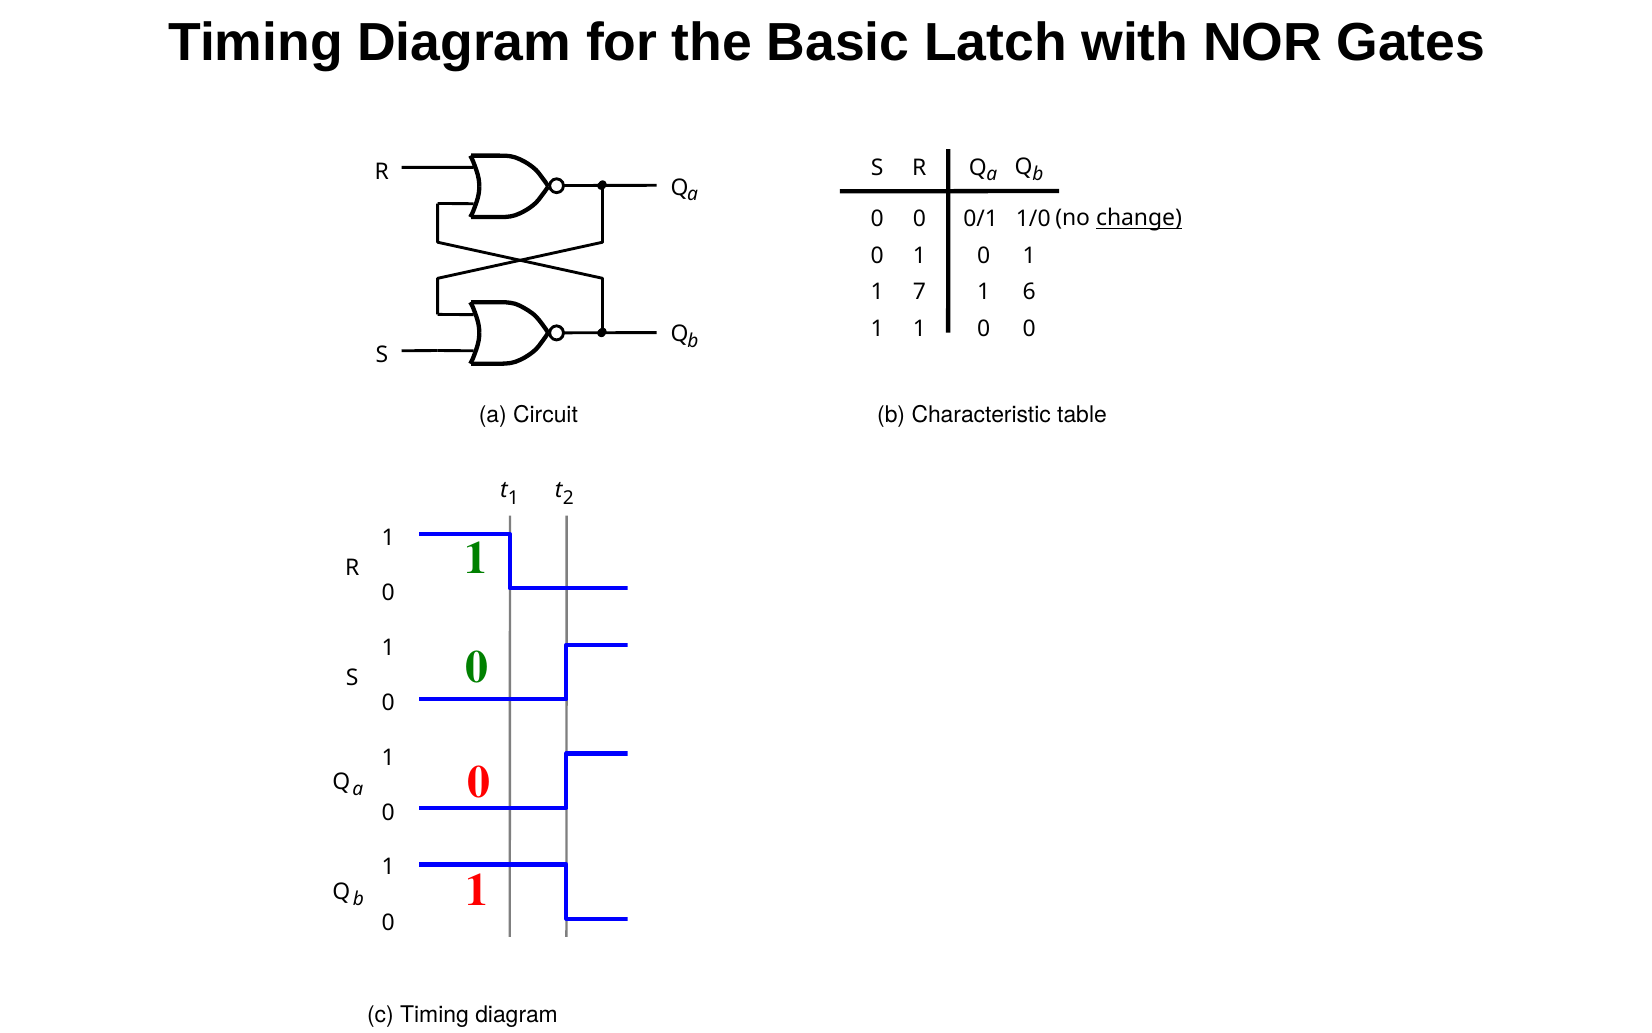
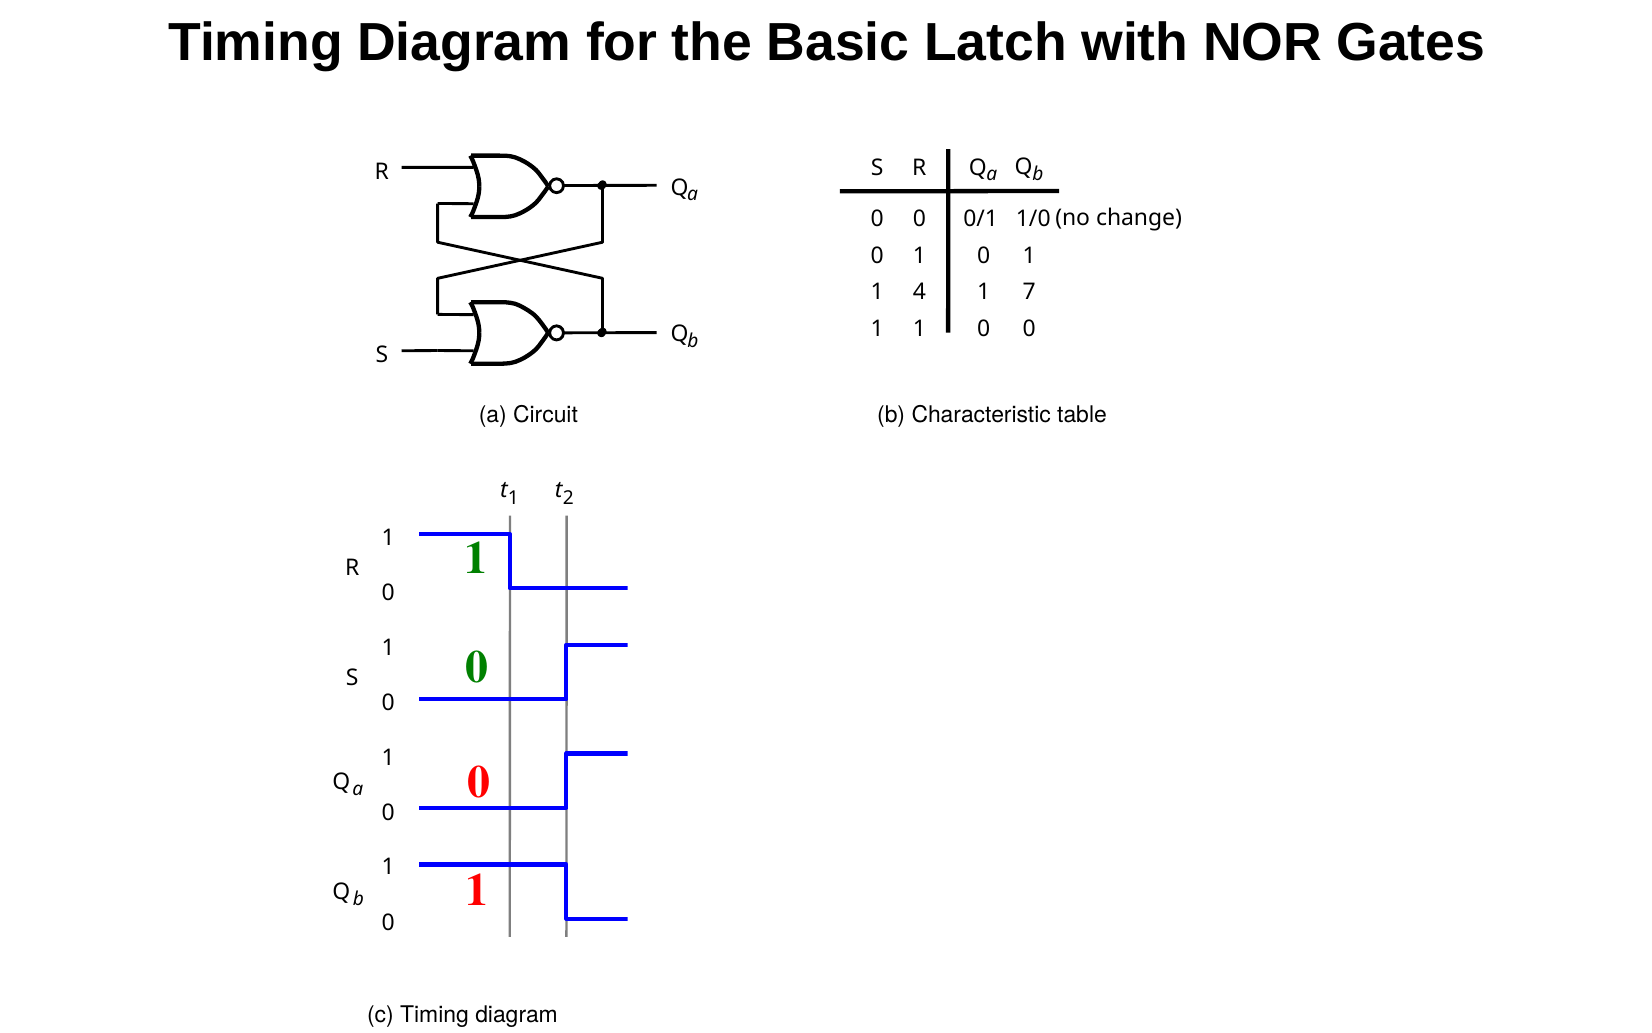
change underline: present -> none
1 7: 7 -> 4
1 6: 6 -> 7
